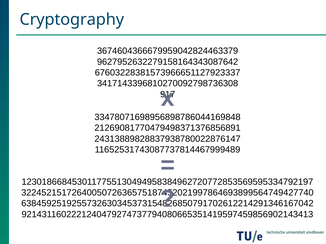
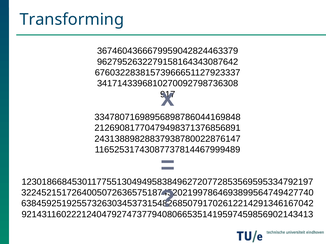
Cryptography: Cryptography -> Transforming
